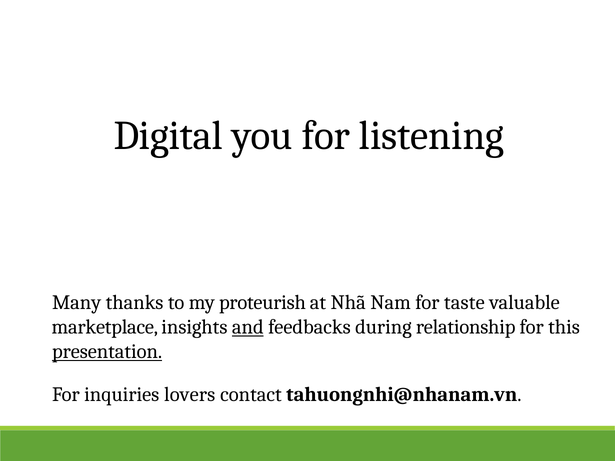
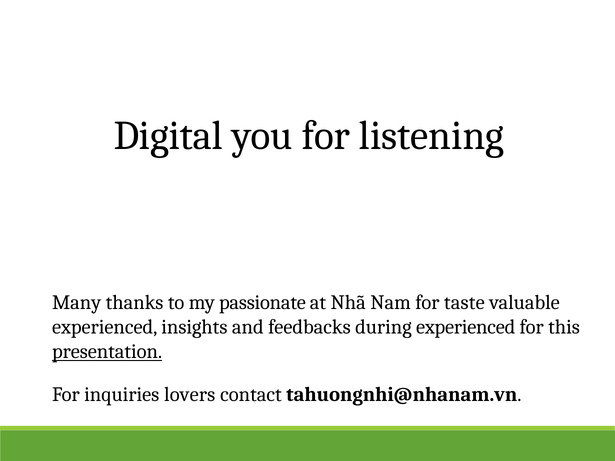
proteurish: proteurish -> passionate
marketplace at (105, 327): marketplace -> experienced
and underline: present -> none
during relationship: relationship -> experienced
